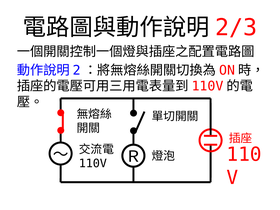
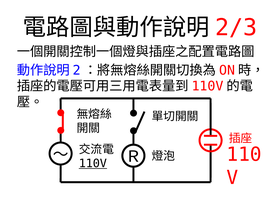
110V underline: none -> present
